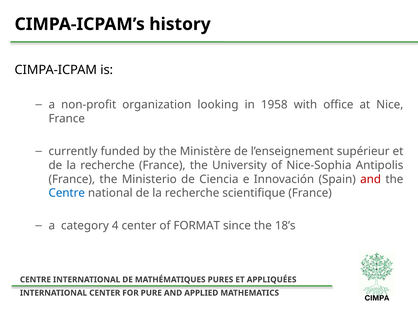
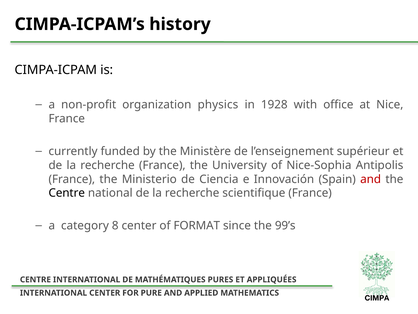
looking: looking -> physics
1958: 1958 -> 1928
Centre at (67, 193) colour: blue -> black
4: 4 -> 8
18’s: 18’s -> 99’s
